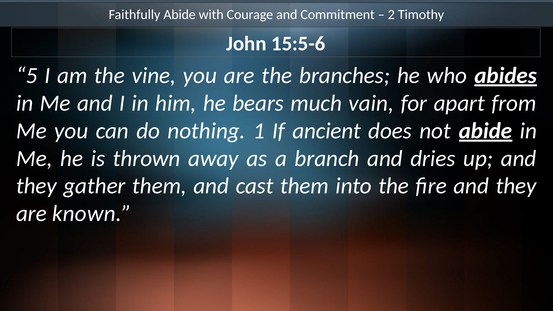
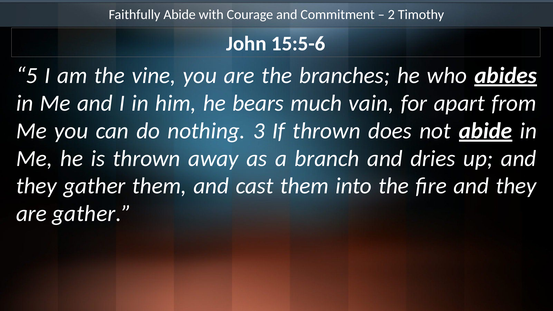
1: 1 -> 3
If ancient: ancient -> thrown
are known: known -> gather
